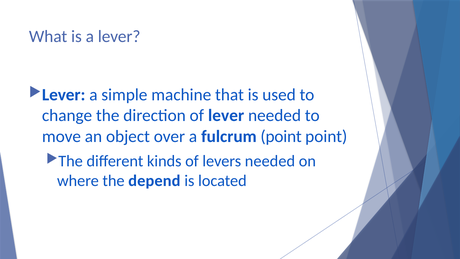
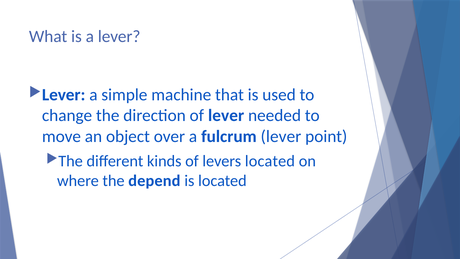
fulcrum point: point -> lever
levers needed: needed -> located
